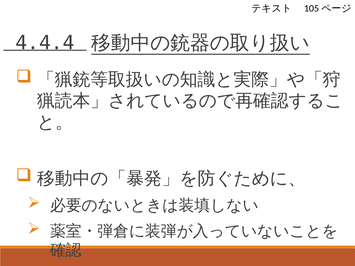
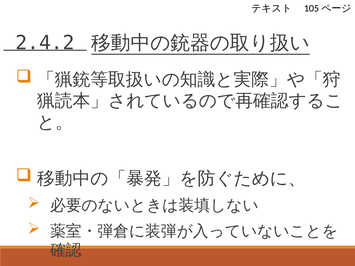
4.4.4: 4.4.4 -> 2.4.2
